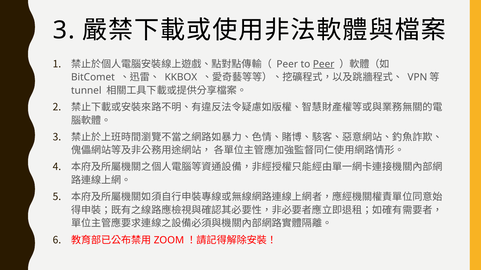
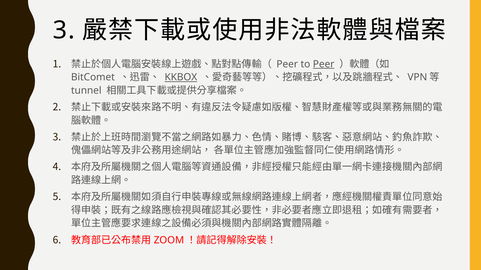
KKBOX underline: none -> present
